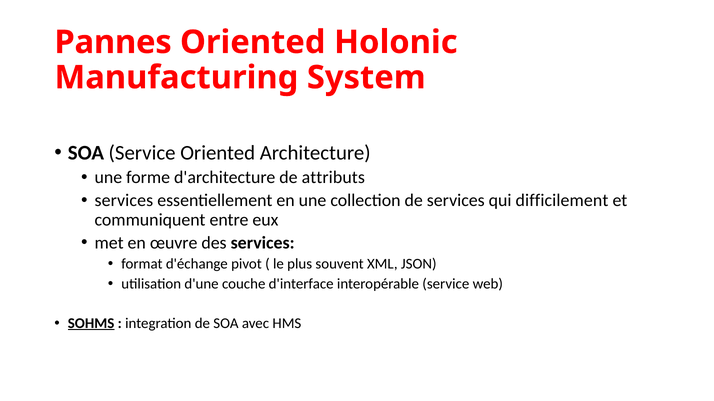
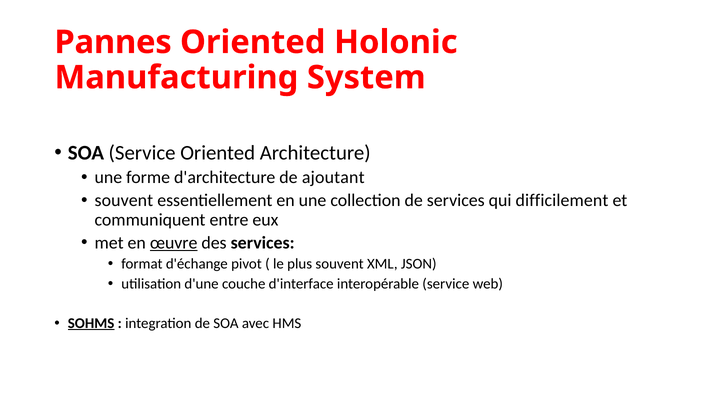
attributs: attributs -> ajoutant
services at (124, 201): services -> souvent
œuvre underline: none -> present
